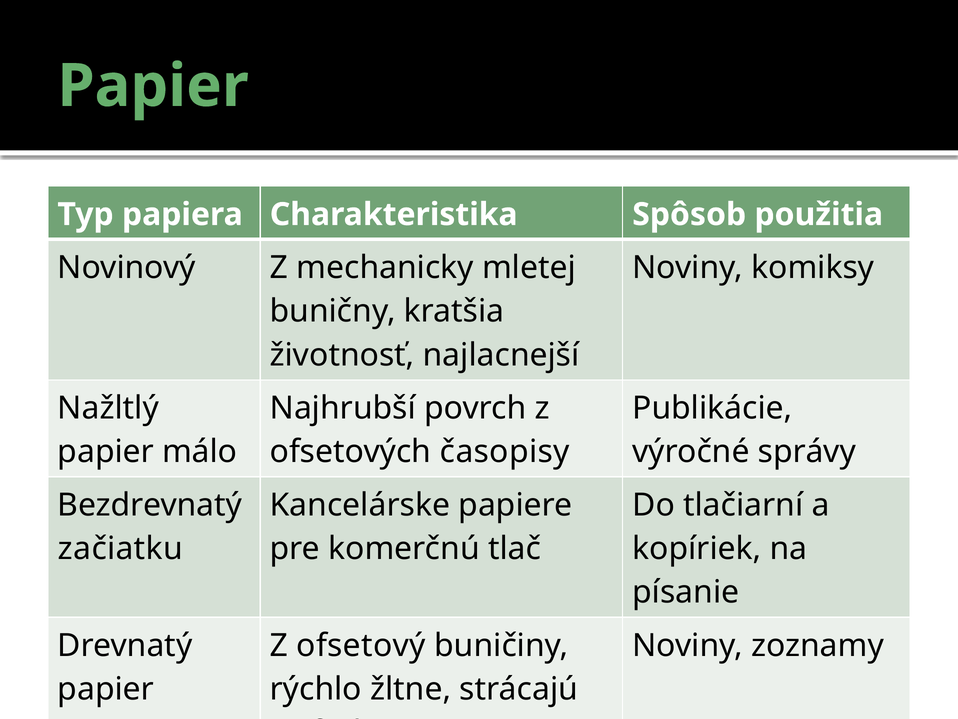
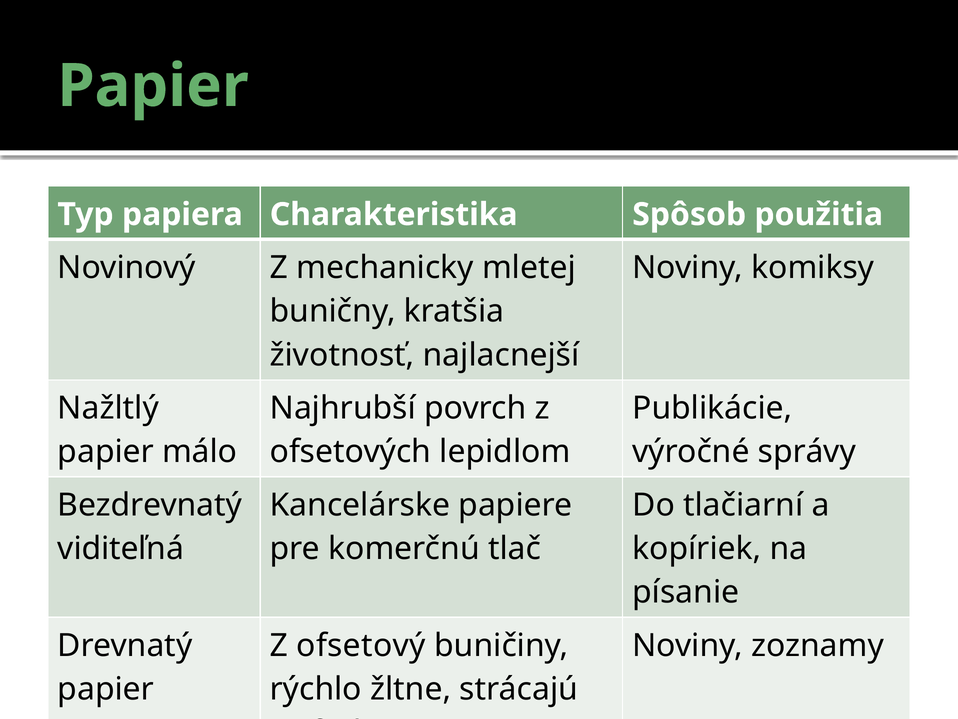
časopisy: časopisy -> lepidlom
začiatku: začiatku -> viditeľná
